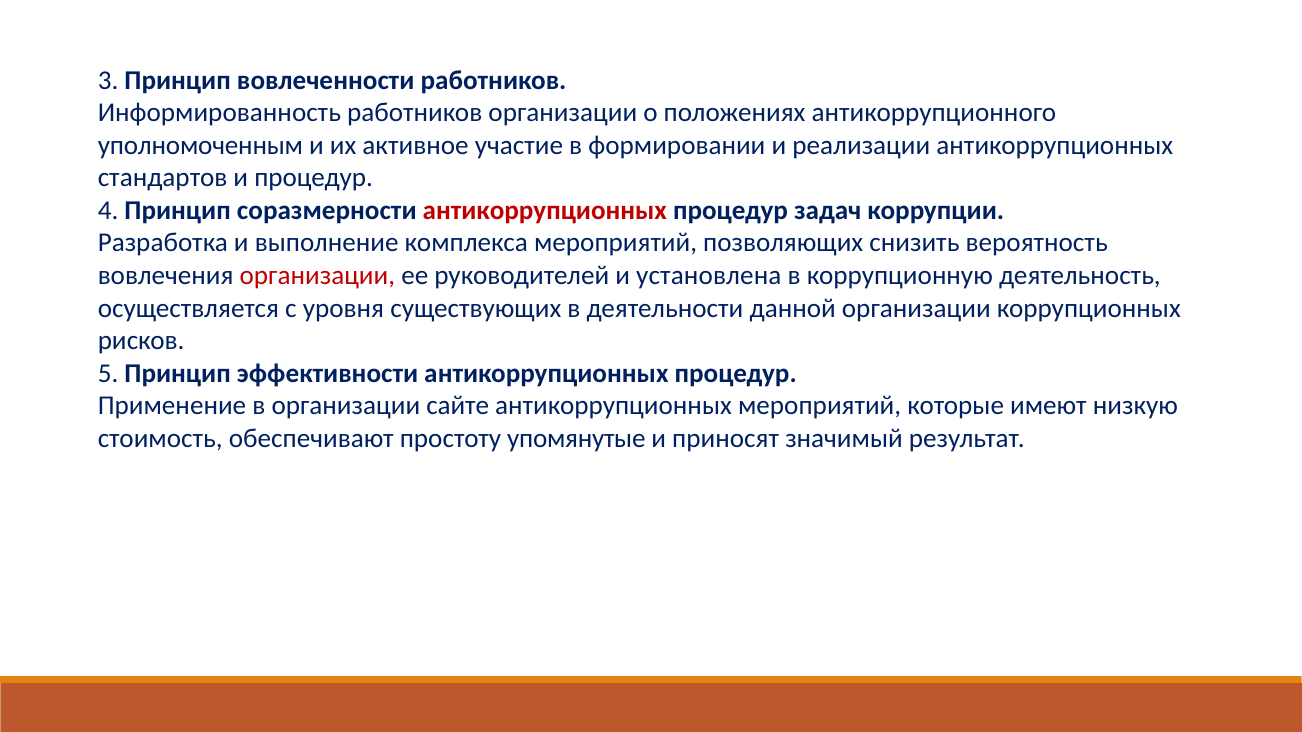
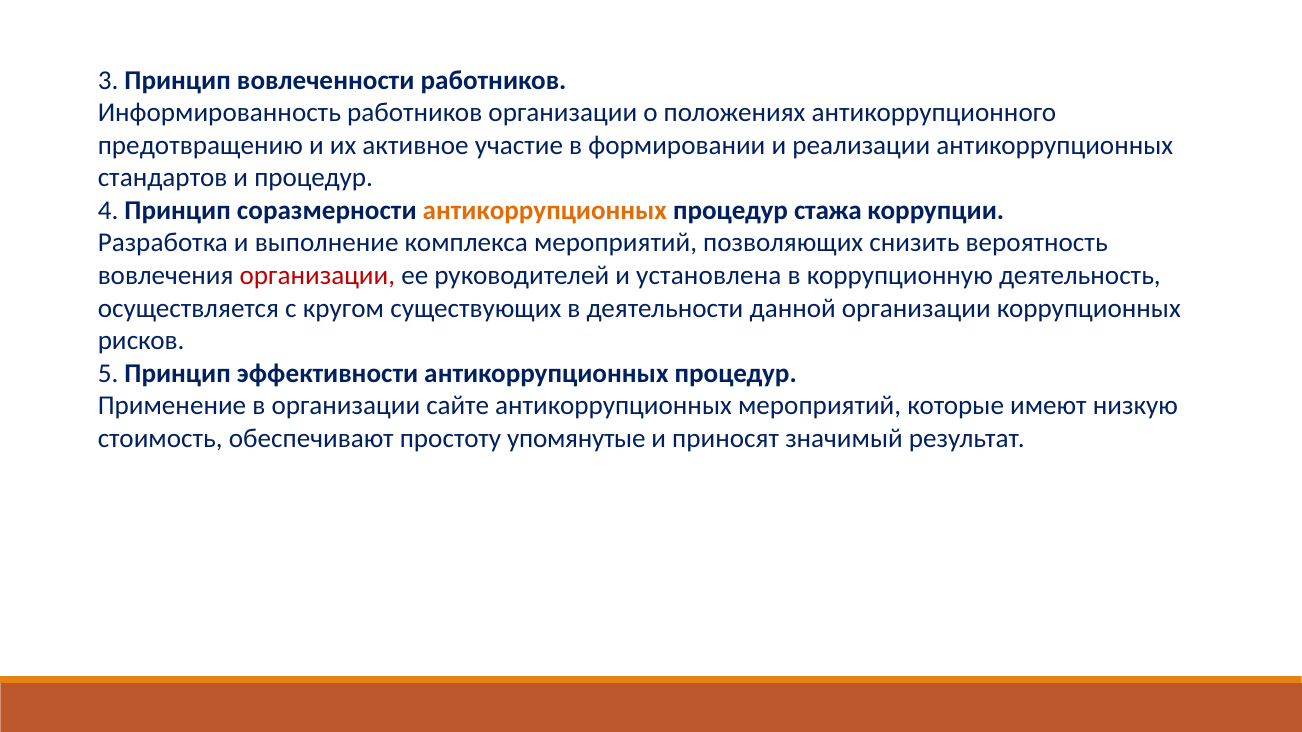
уполномоченным: уполномоченным -> предотвращению
антикоррупционных at (545, 211) colour: red -> orange
задач: задач -> стажа
уровня: уровня -> кругом
